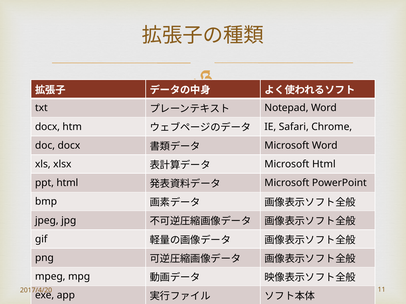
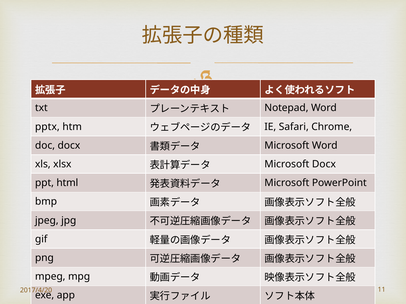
docx at (47, 127): docx -> pptx
Microsoft Html: Html -> Docx
